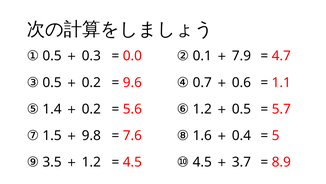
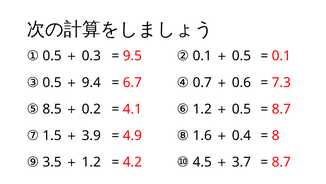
7.9 at (241, 56): 7.9 -> 0.5
0.0: 0.0 -> 9.5
4.7 at (281, 56): 4.7 -> 0.1
0.2 at (91, 82): 0.2 -> 9.4
9.6: 9.6 -> 6.7
1.1: 1.1 -> 7.3
1.4: 1.4 -> 8.5
5.6: 5.6 -> 4.1
5.7 at (281, 109): 5.7 -> 8.7
9.8: 9.8 -> 3.9
7.6: 7.6 -> 4.9
5: 5 -> 8
4.5 at (132, 162): 4.5 -> 4.2
8.9 at (281, 162): 8.9 -> 8.7
